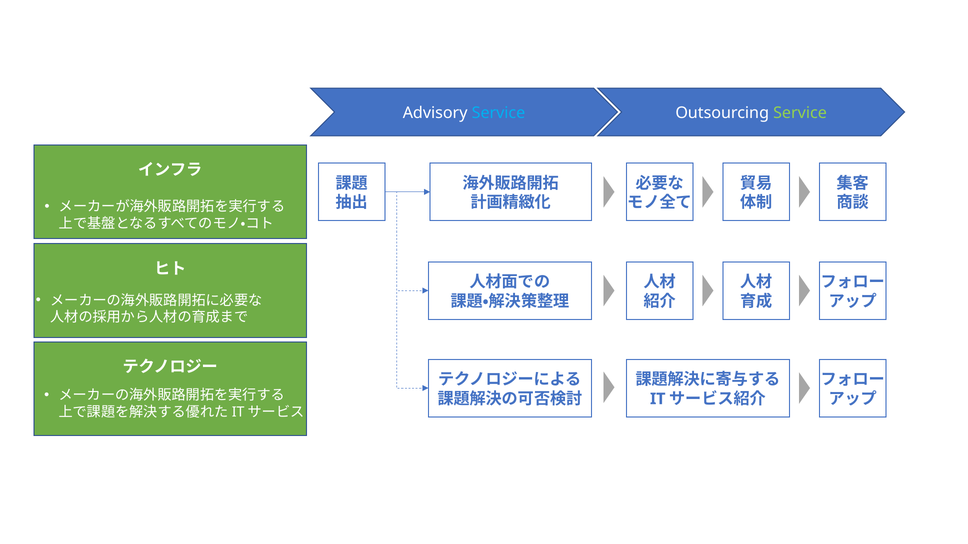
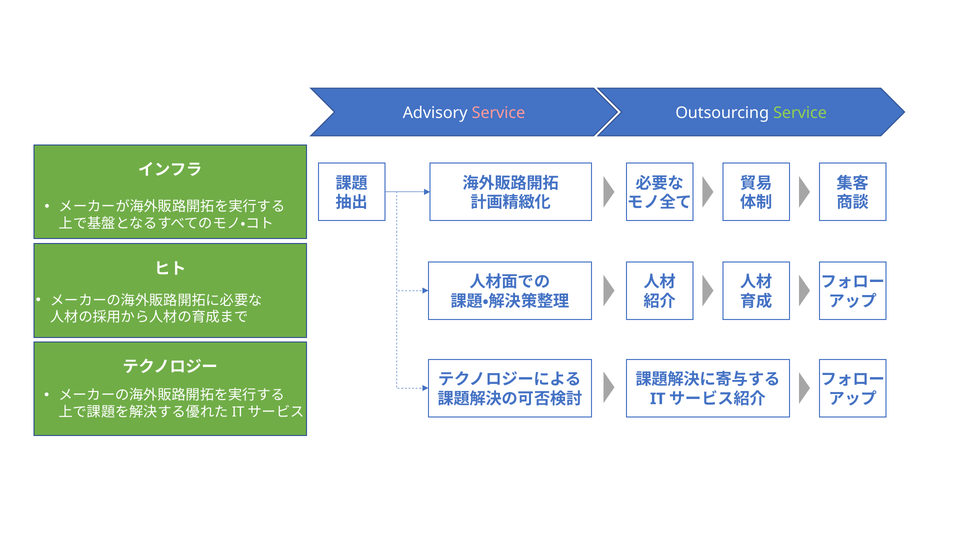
Service at (498, 113) colour: light blue -> pink
